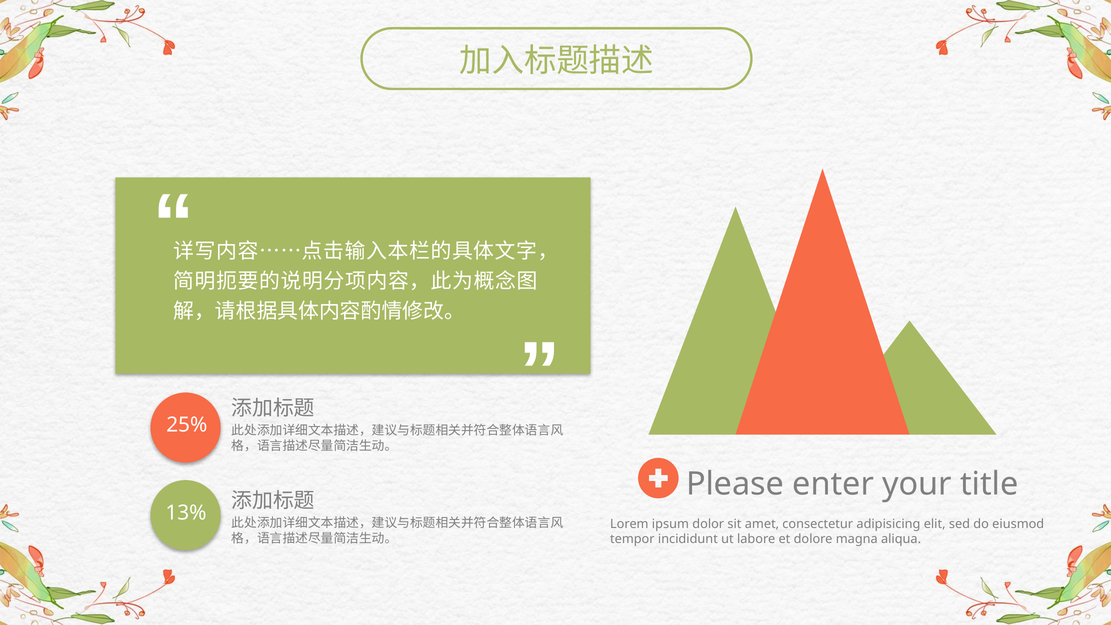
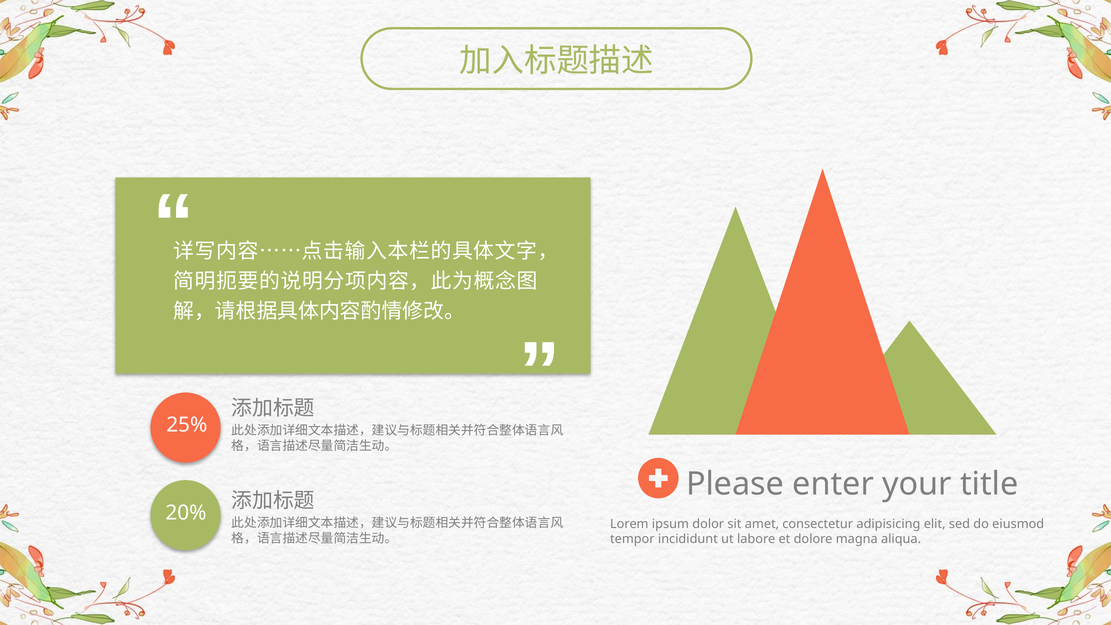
13%: 13% -> 20%
